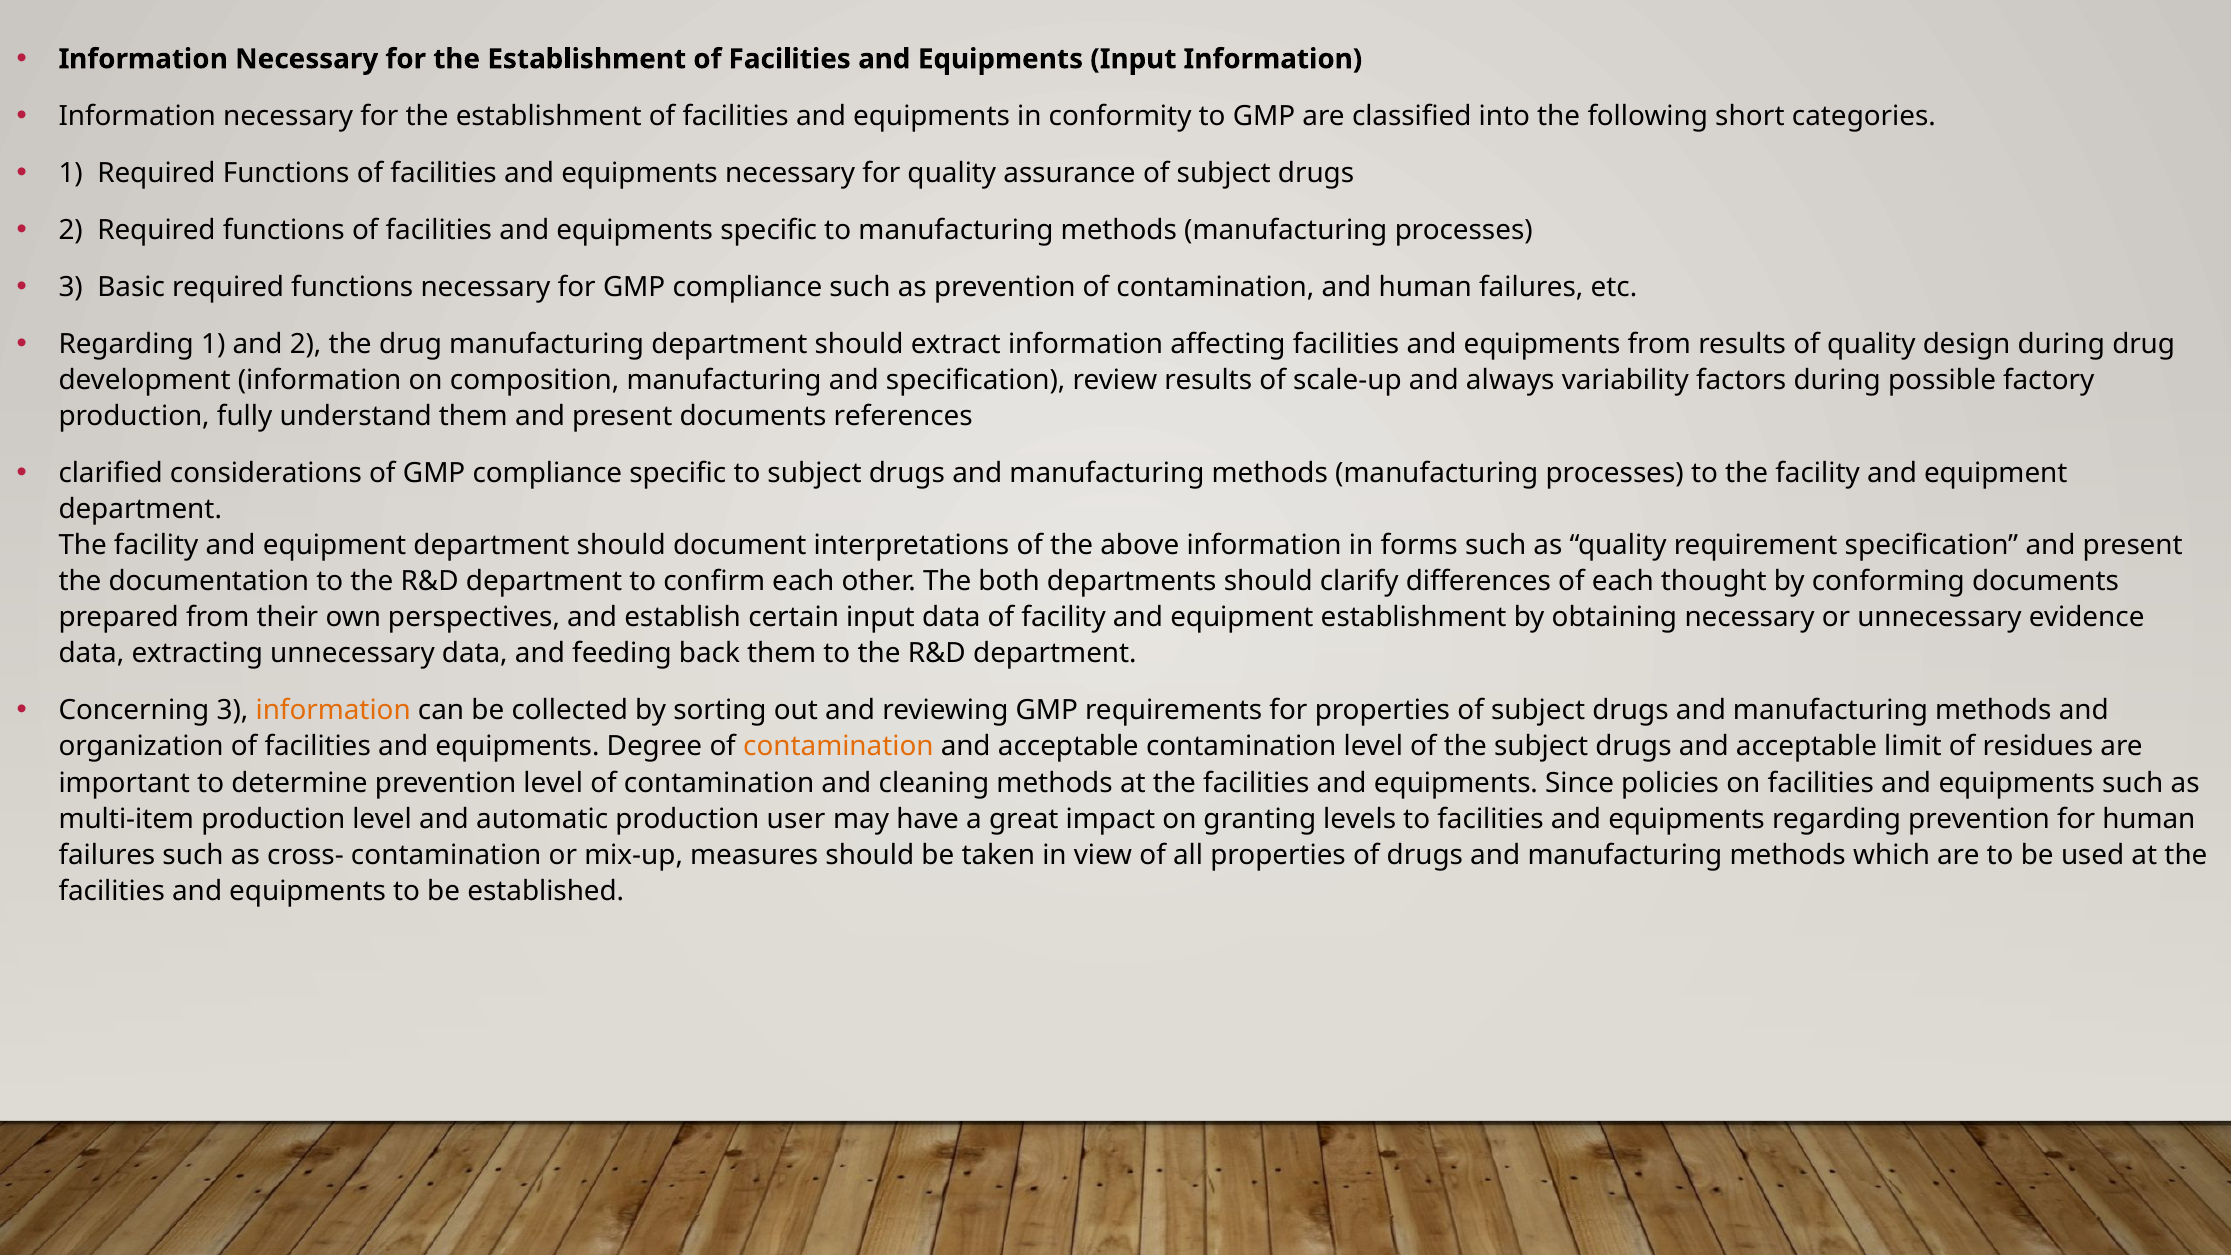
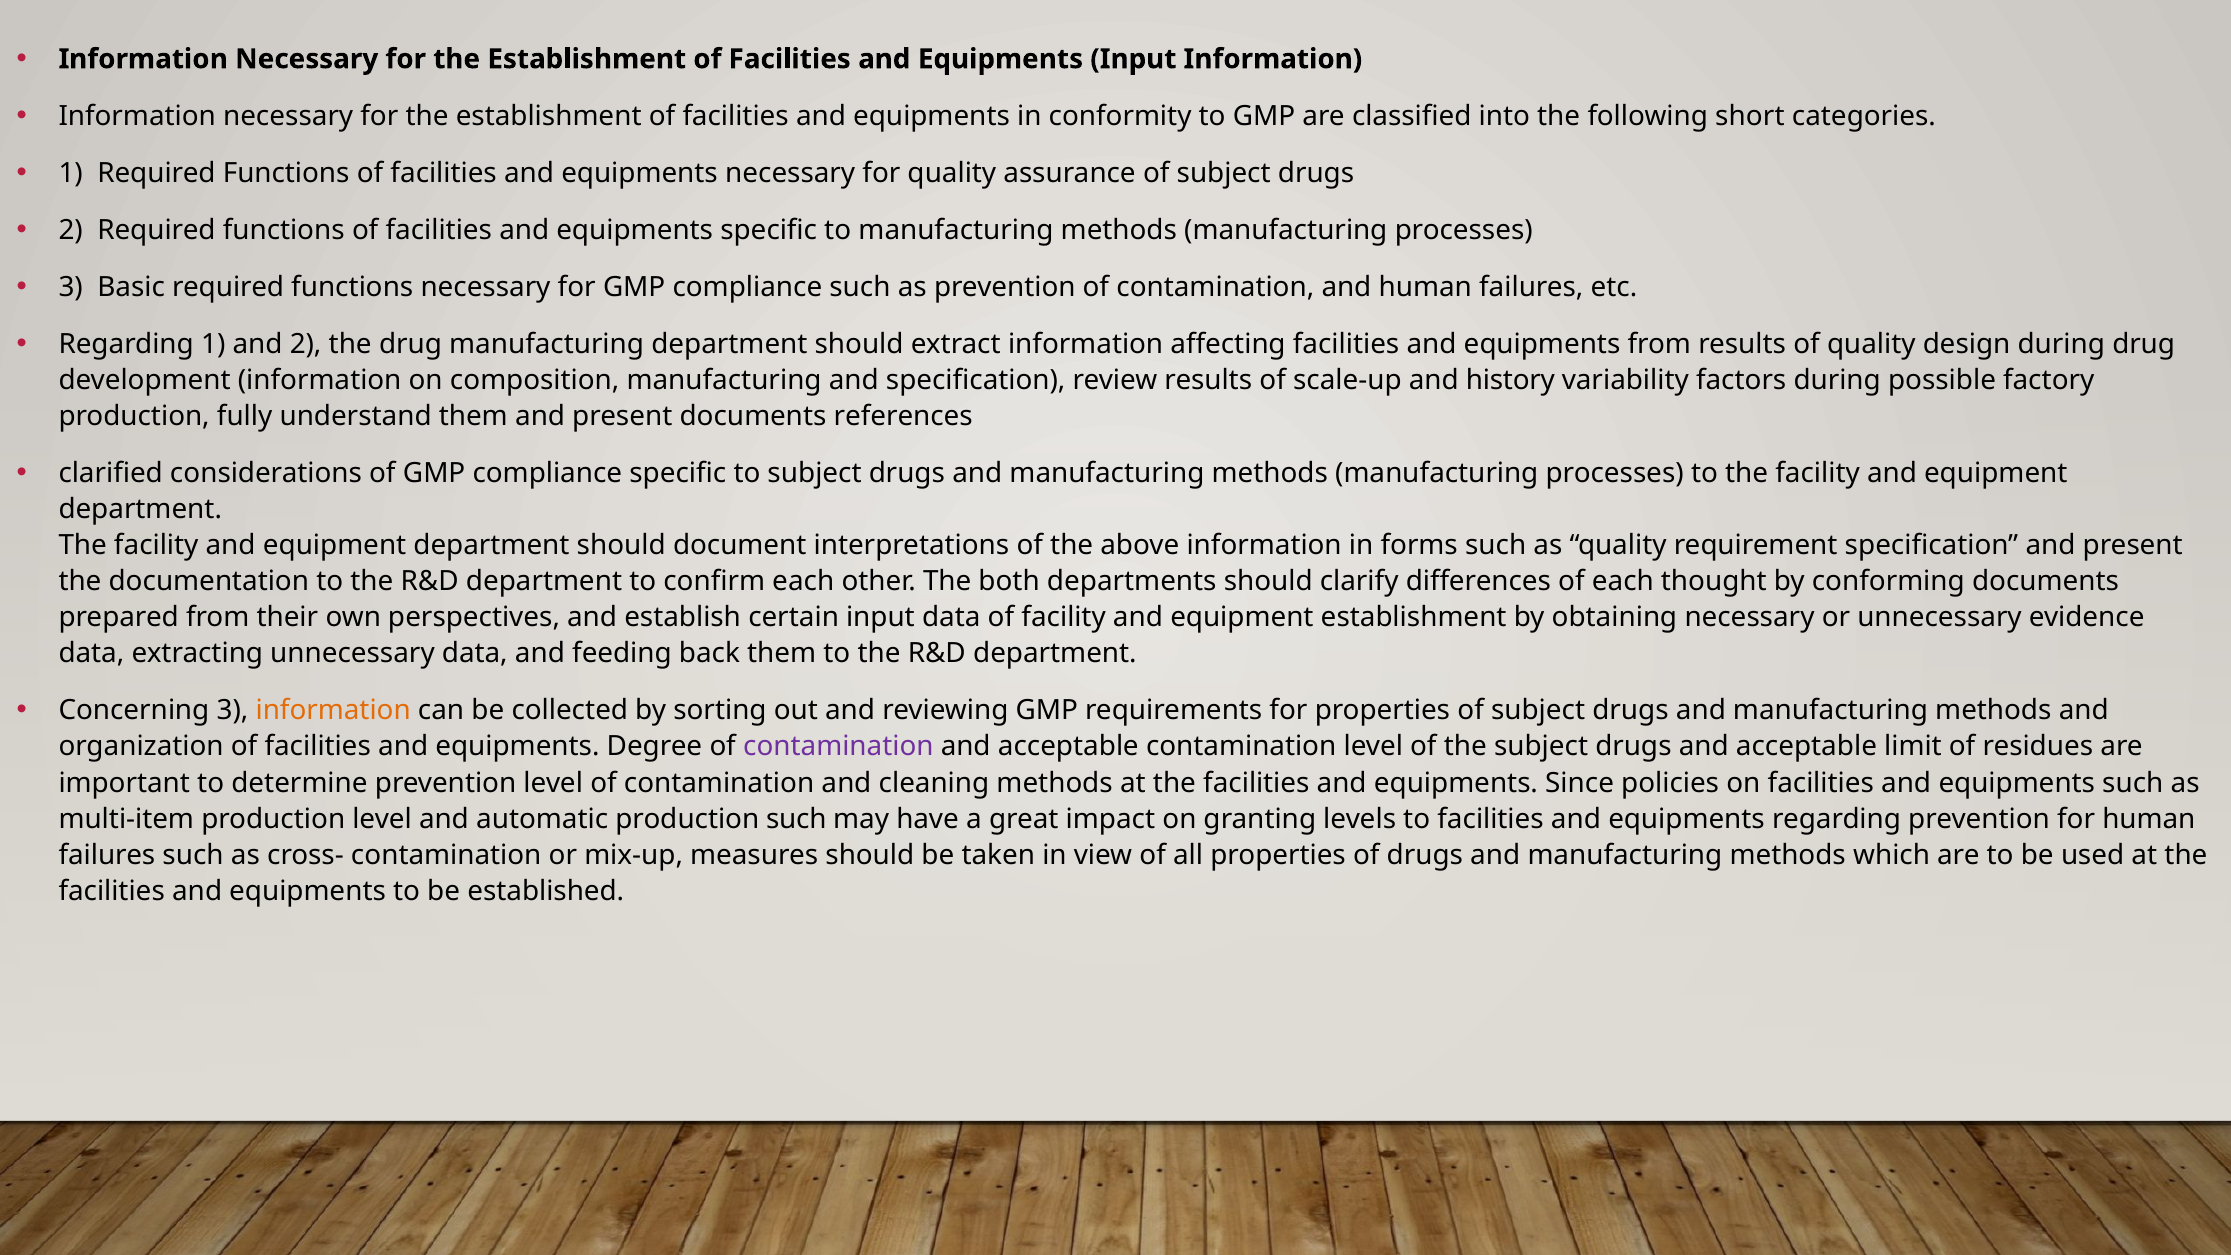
always: always -> history
contamination at (838, 747) colour: orange -> purple
production user: user -> such
